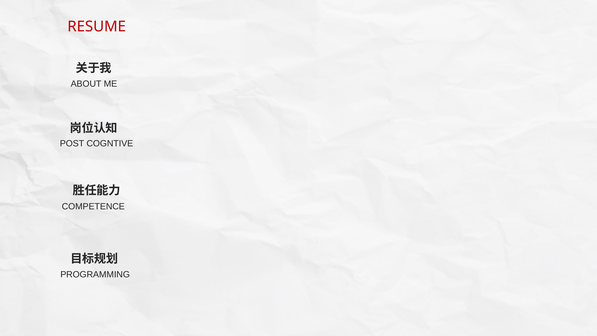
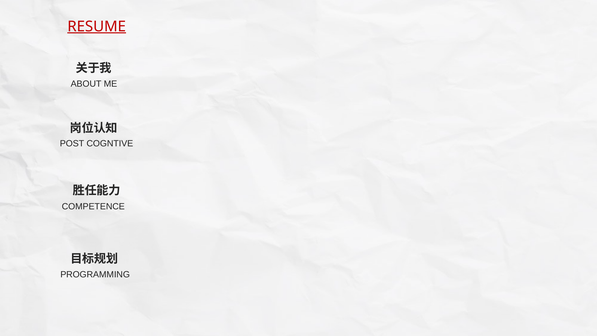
RESUME underline: none -> present
